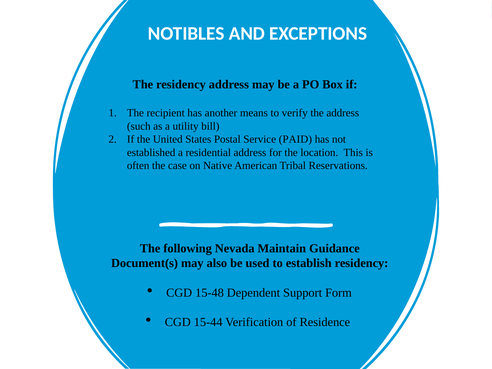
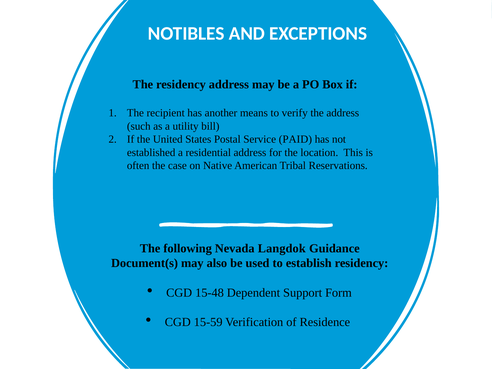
Maintain: Maintain -> Langdok
15-44: 15-44 -> 15-59
